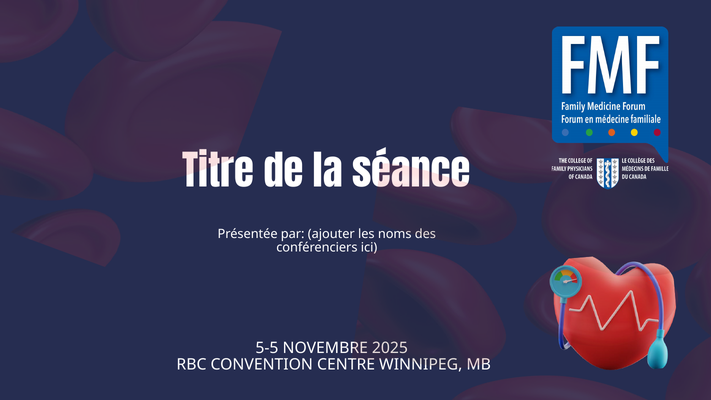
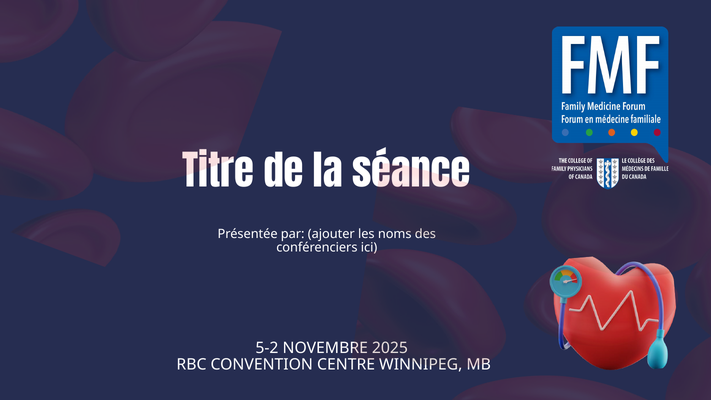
5-5: 5-5 -> 5-2
